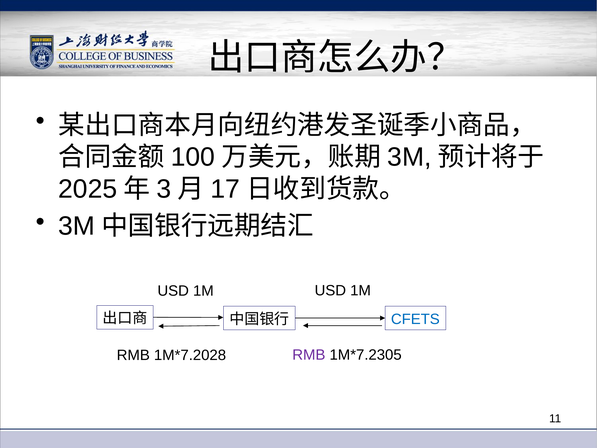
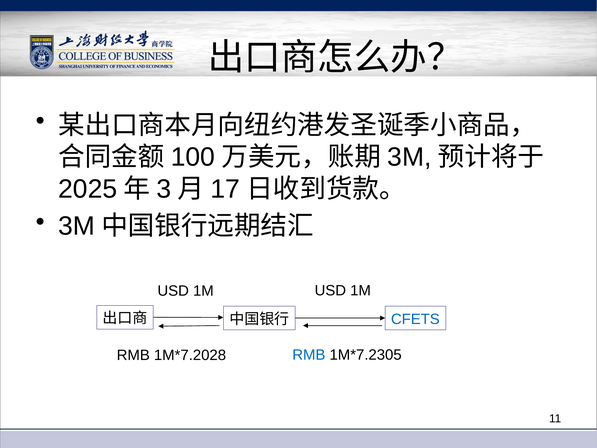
RMB at (309, 355) colour: purple -> blue
